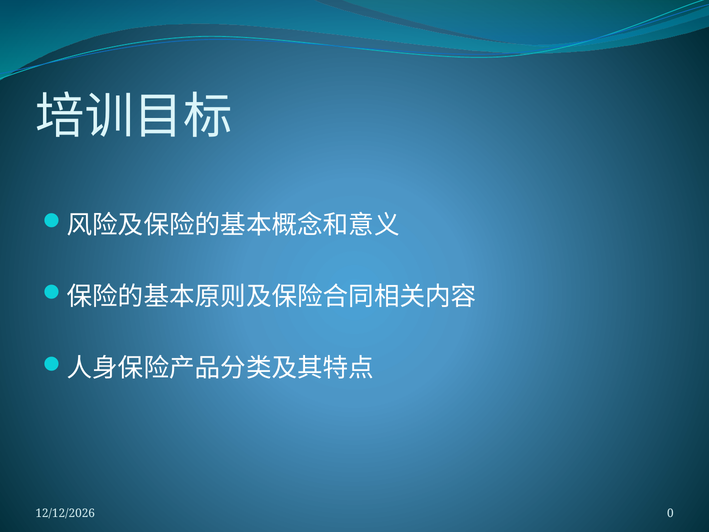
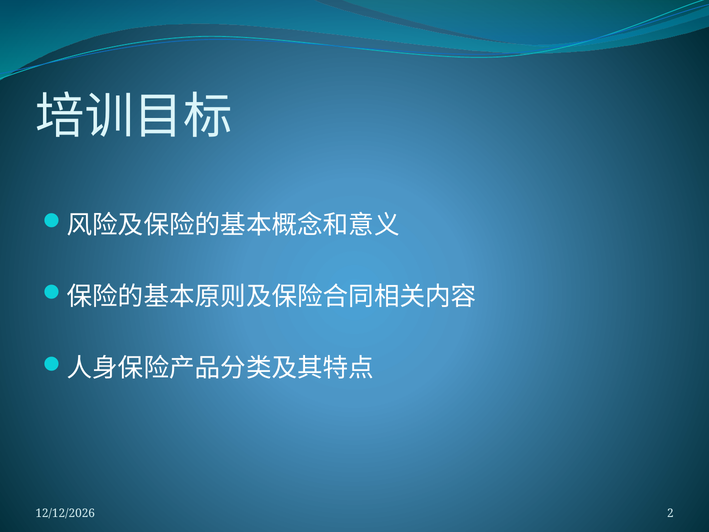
0: 0 -> 2
